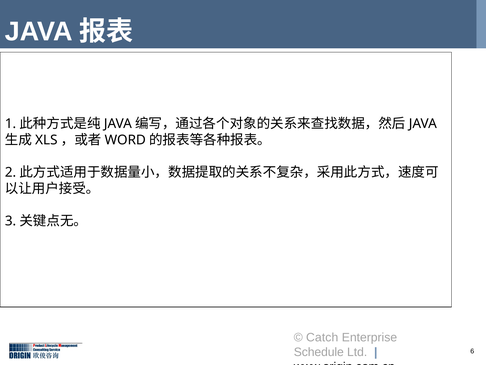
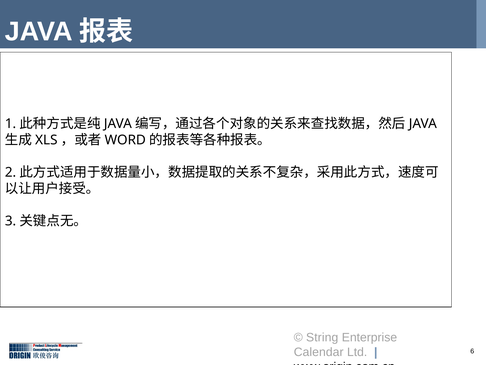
Catch: Catch -> String
Schedule: Schedule -> Calendar
